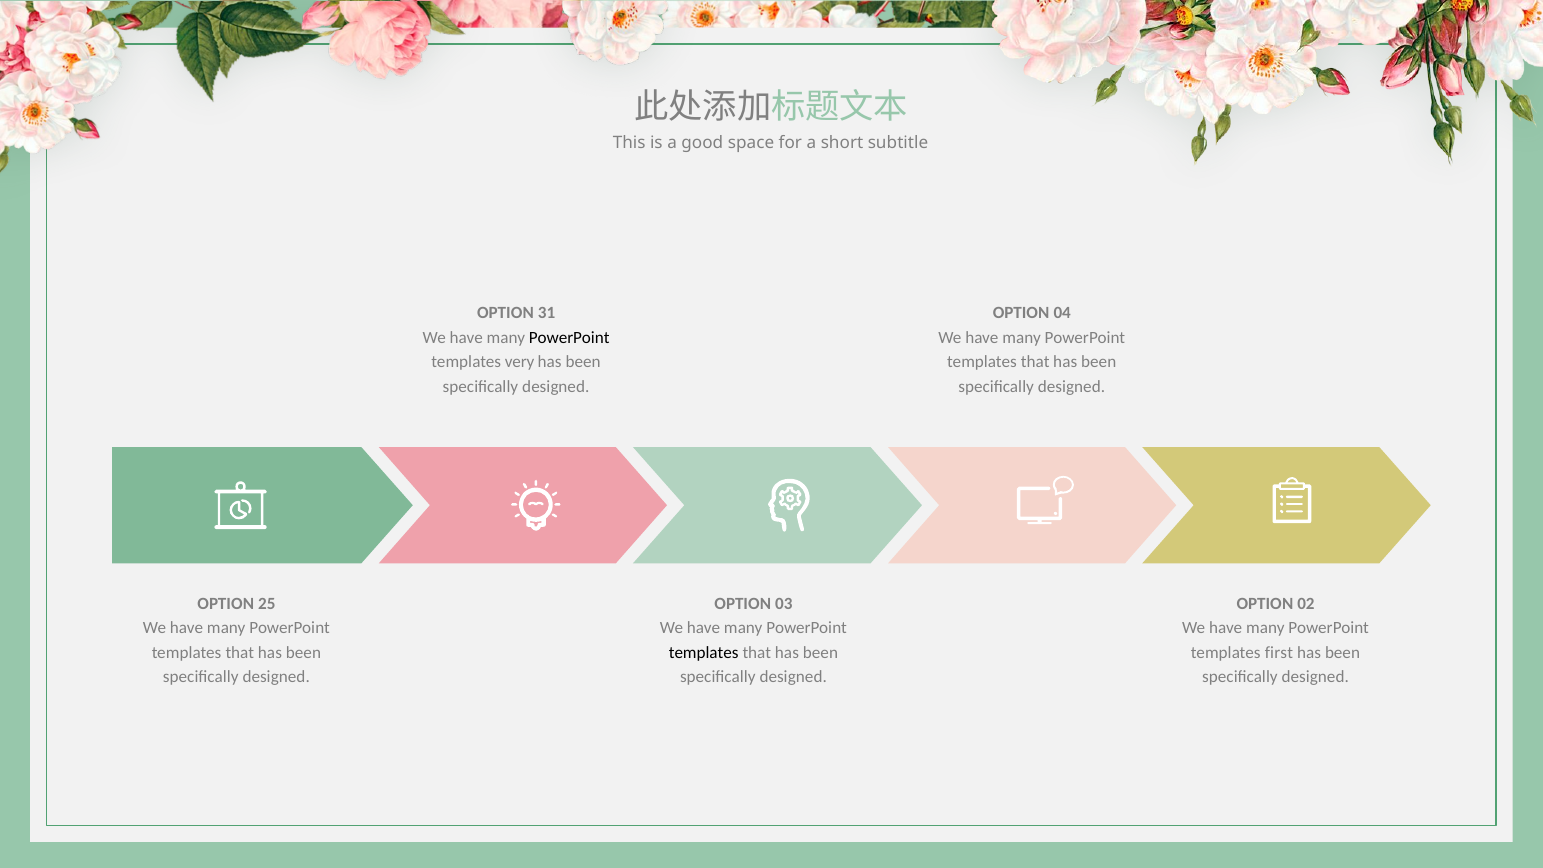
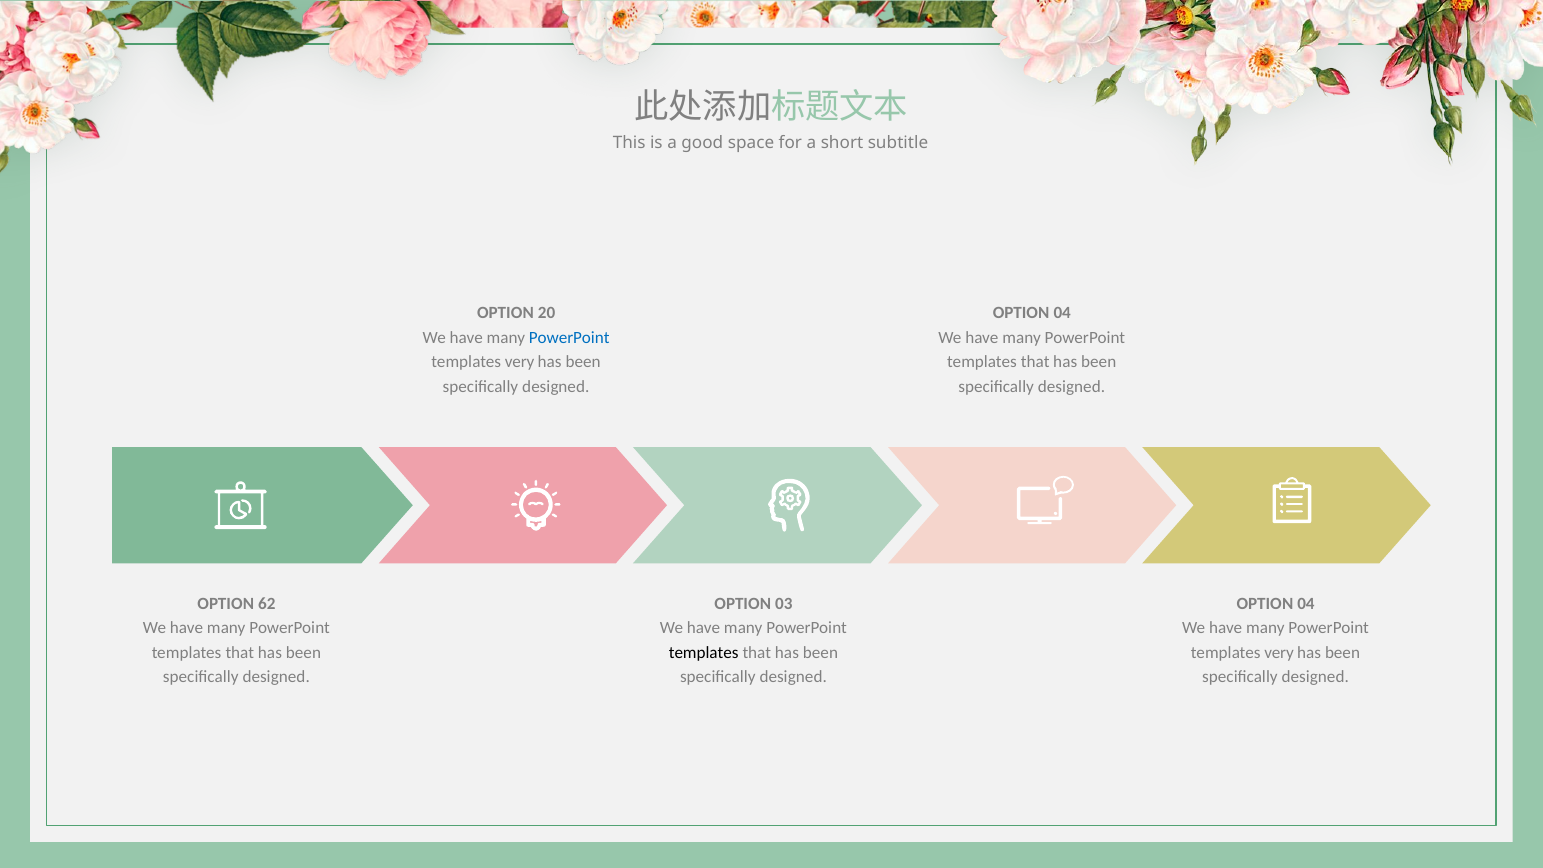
31: 31 -> 20
PowerPoint at (569, 338) colour: black -> blue
25: 25 -> 62
02 at (1306, 603): 02 -> 04
first at (1279, 653): first -> very
